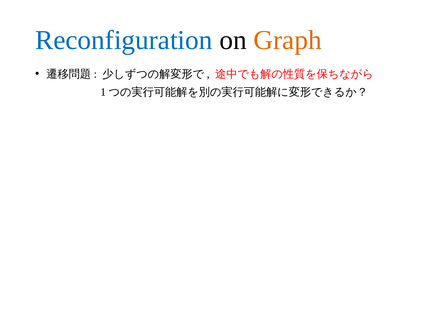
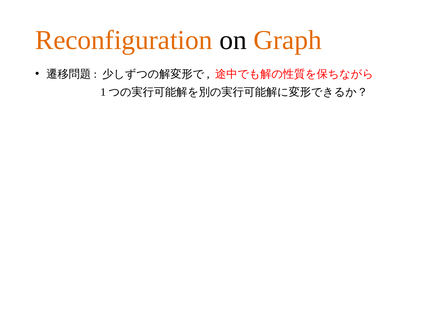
Reconfiguration colour: blue -> orange
